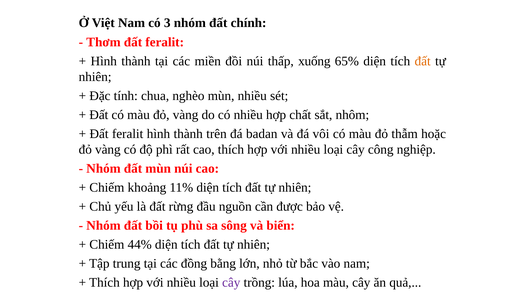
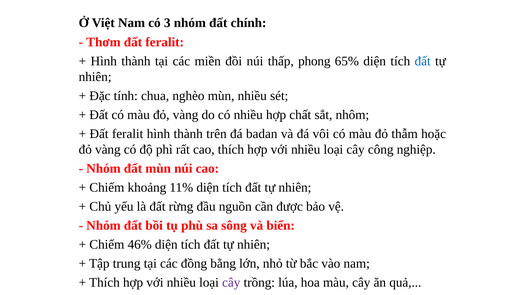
xuống: xuống -> phong
đất at (423, 61) colour: orange -> blue
44%: 44% -> 46%
